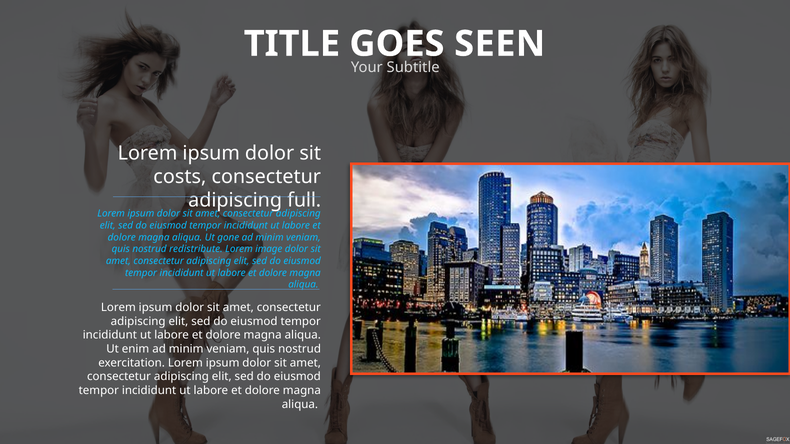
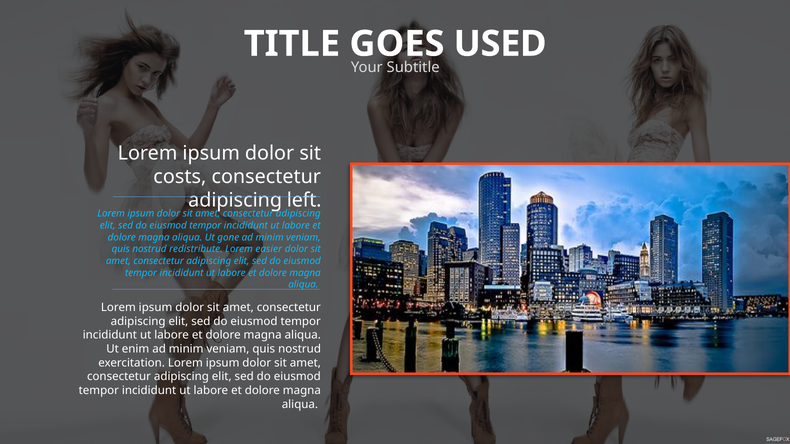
SEEN: SEEN -> USED
full: full -> left
image: image -> easier
